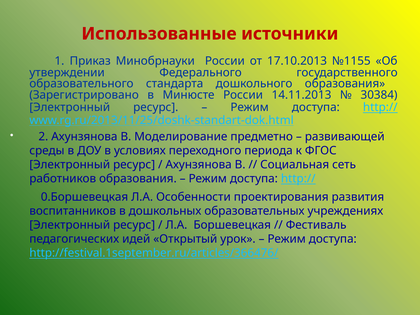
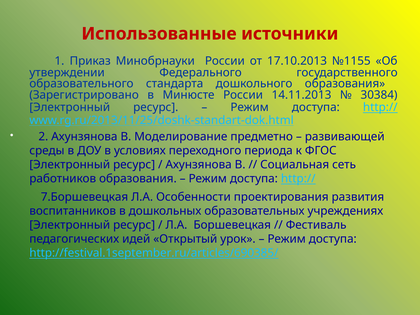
0.Боршевецкая: 0.Боршевецкая -> 7.Боршевецкая
http://festival.1september.ru/articles/366476/: http://festival.1september.ru/articles/366476/ -> http://festival.1september.ru/articles/690385/
